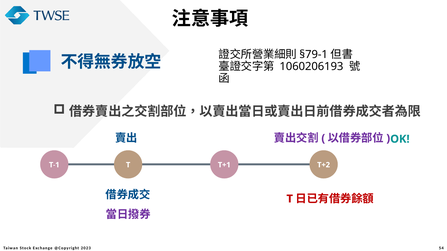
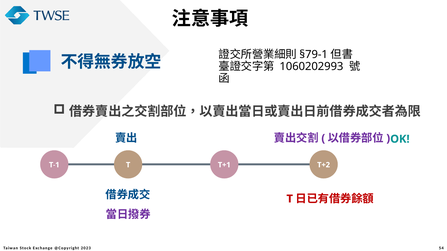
1060206193: 1060206193 -> 1060202993
